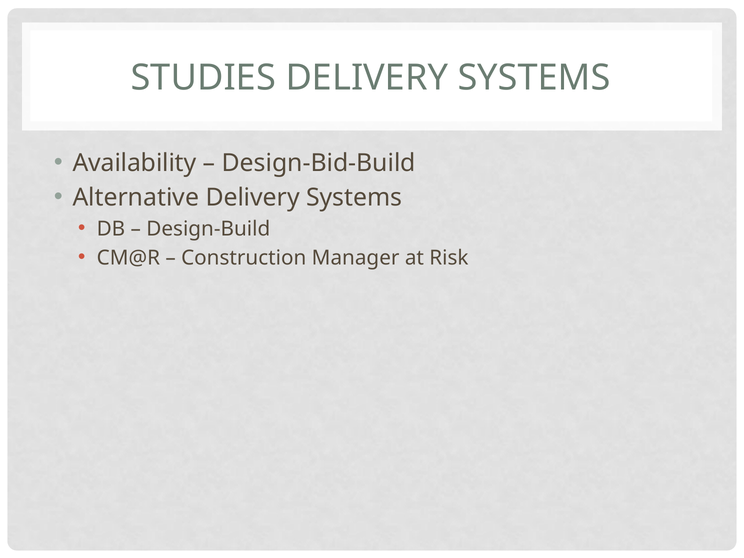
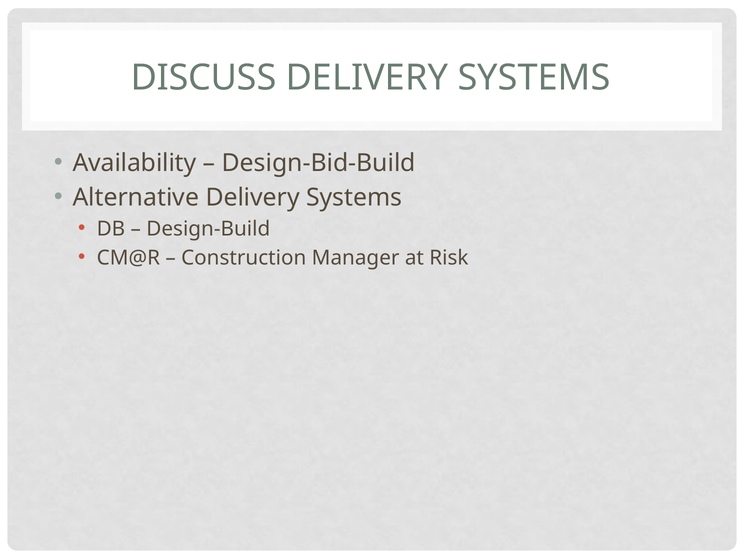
STUDIES: STUDIES -> DISCUSS
